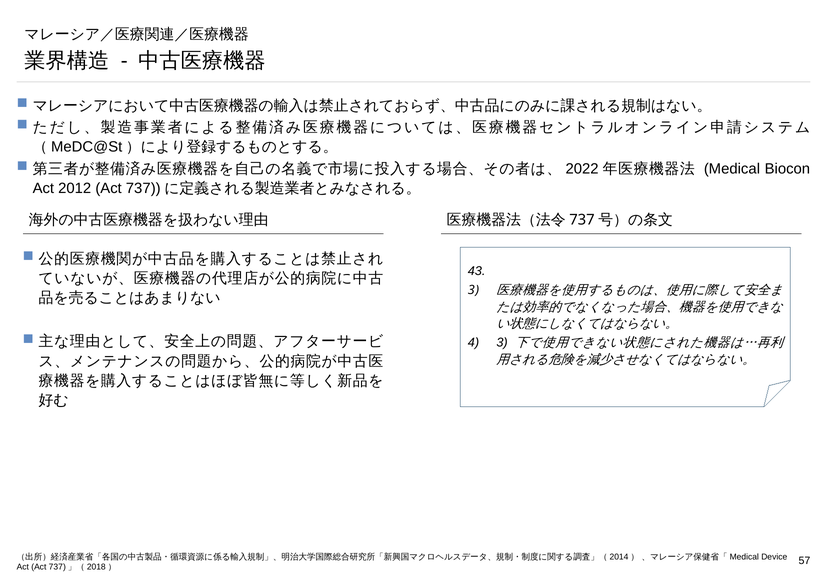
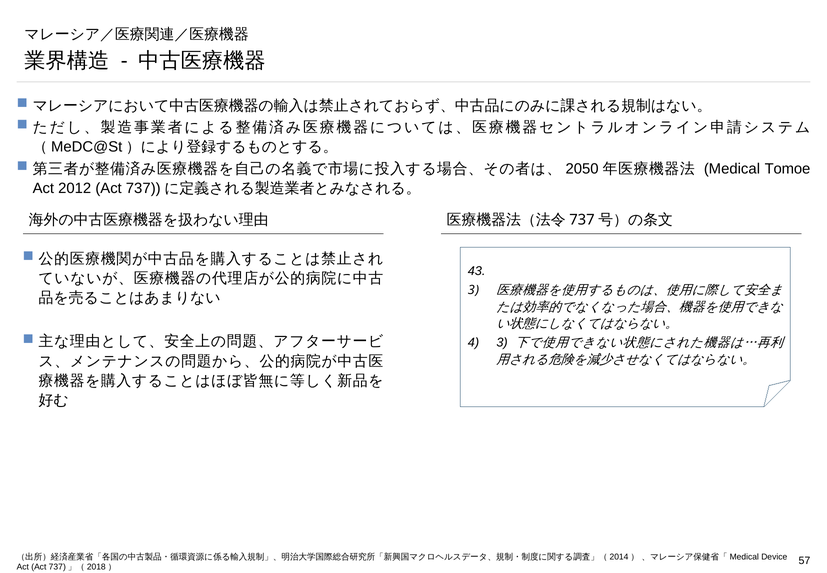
2022: 2022 -> 2050
Biocon: Biocon -> Tomoe
